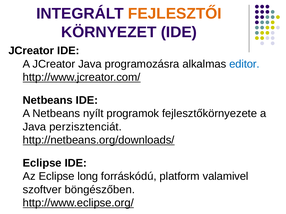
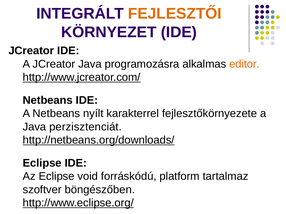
editor colour: blue -> orange
programok: programok -> karakterrel
long: long -> void
valamivel: valamivel -> tartalmaz
